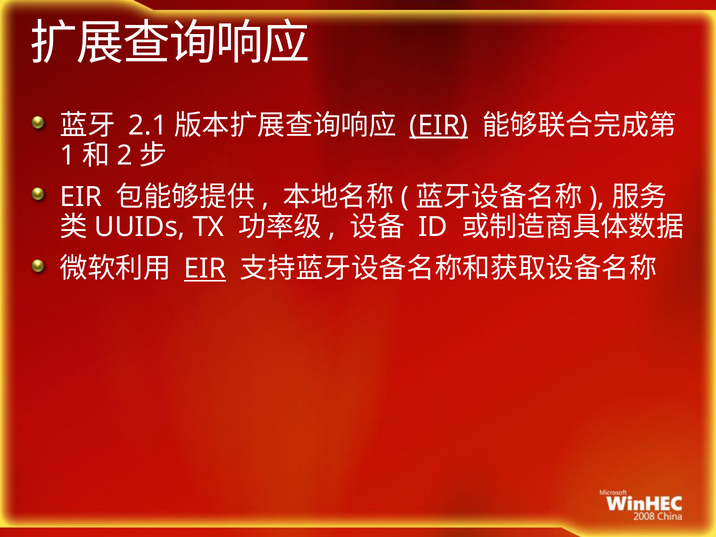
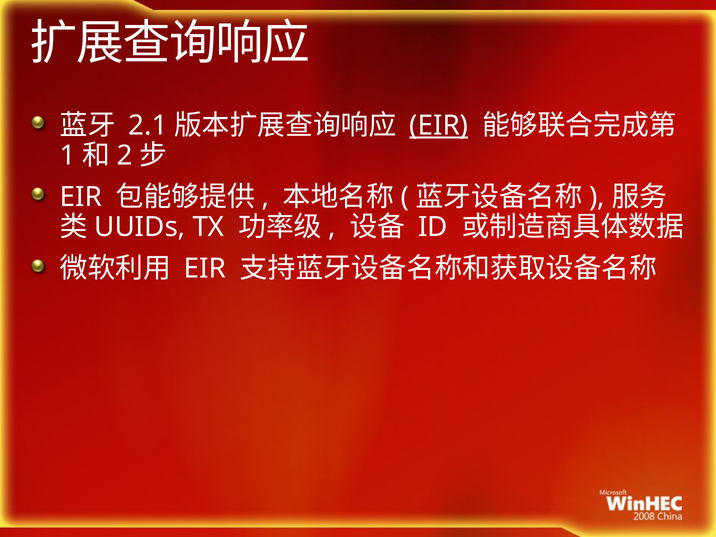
EIR at (205, 269) underline: present -> none
